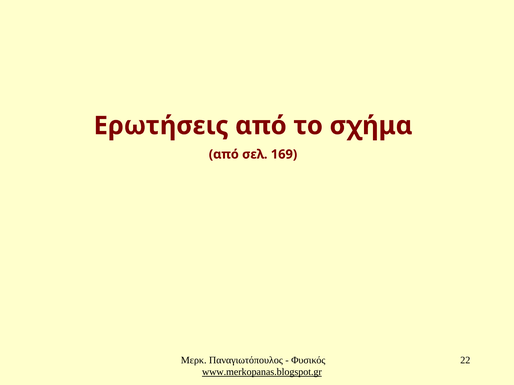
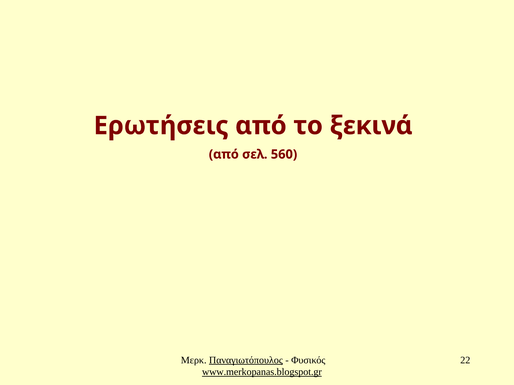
σχήμα: σχήμα -> ξεκινά
169: 169 -> 560
Παναγιωτόπουλος underline: none -> present
